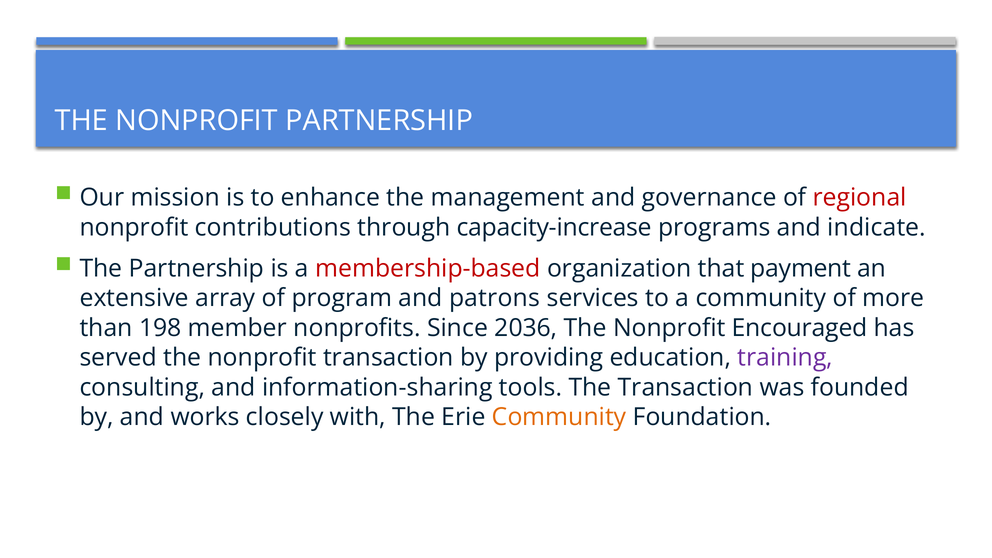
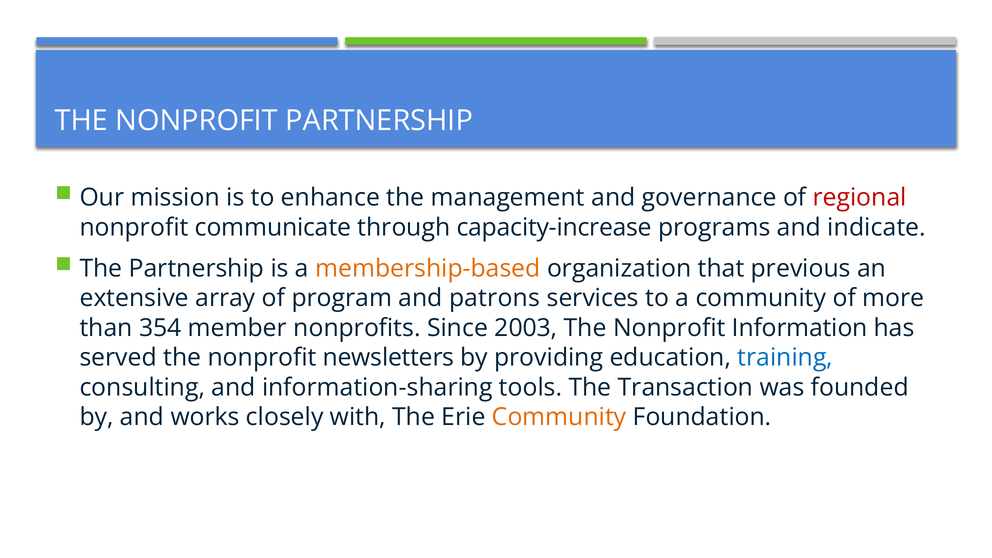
contributions: contributions -> communicate
membership-based colour: red -> orange
payment: payment -> previous
198: 198 -> 354
2036: 2036 -> 2003
Encouraged: Encouraged -> Information
nonprofit transaction: transaction -> newsletters
training colour: purple -> blue
